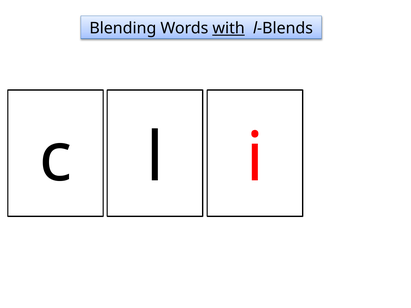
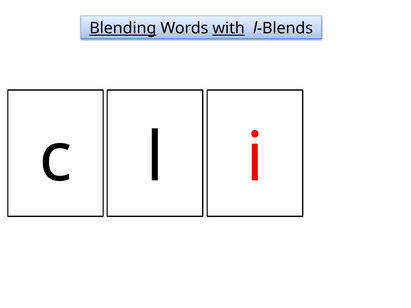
Blending underline: none -> present
